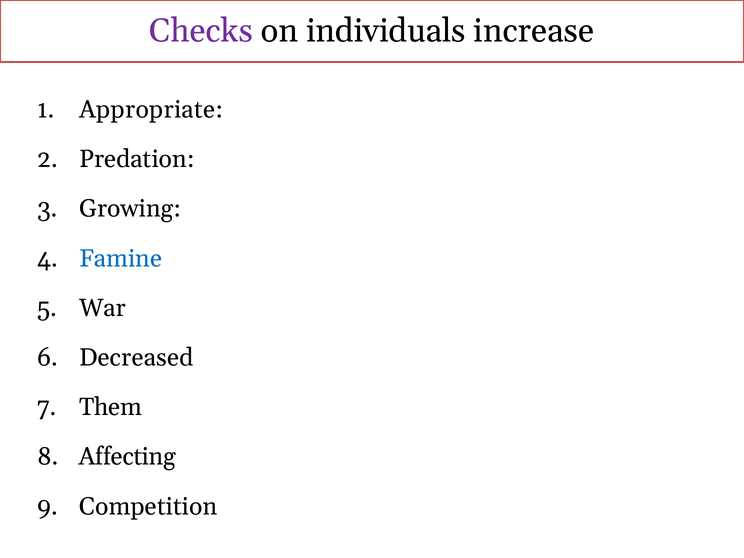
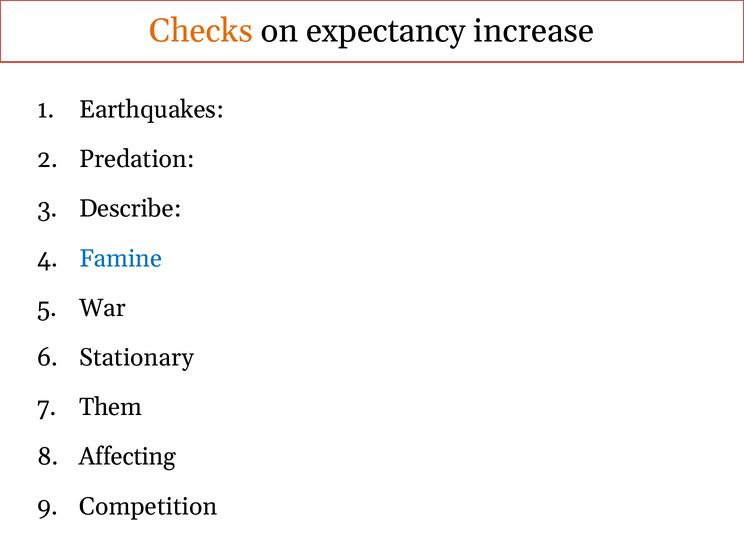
Checks colour: purple -> orange
individuals: individuals -> expectancy
Appropriate: Appropriate -> Earthquakes
Growing: Growing -> Describe
Decreased: Decreased -> Stationary
